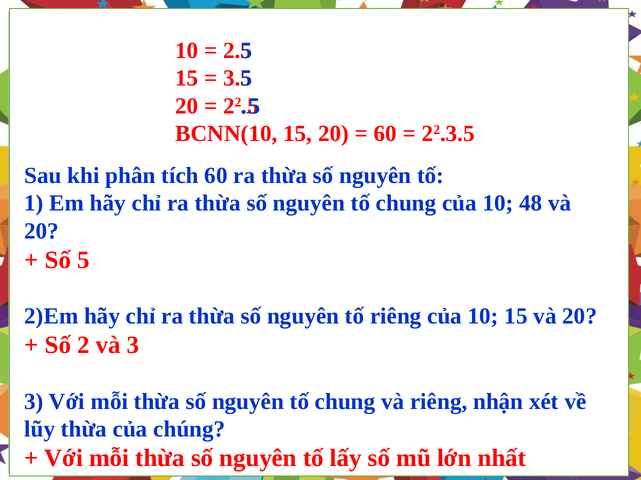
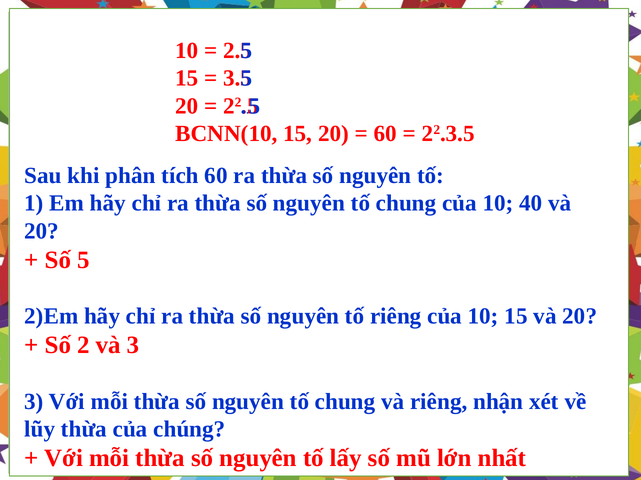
48: 48 -> 40
